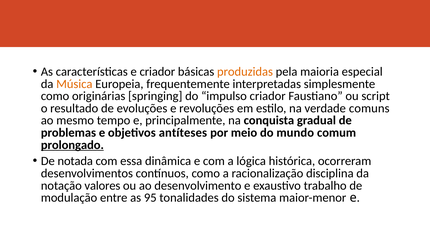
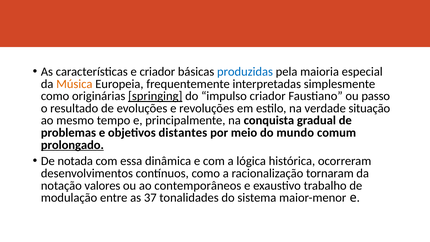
produzidas colour: orange -> blue
springing underline: none -> present
script: script -> passo
comuns: comuns -> situação
antíteses: antíteses -> distantes
disciplina: disciplina -> tornaram
desenvolvimento: desenvolvimento -> contemporâneos
95: 95 -> 37
